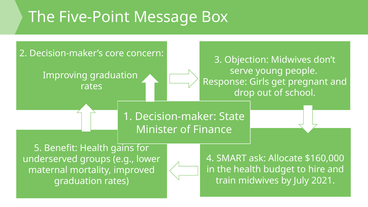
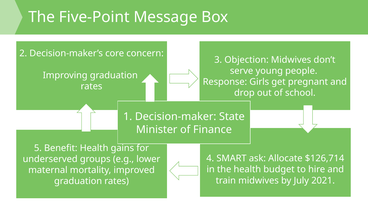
$160,000: $160,000 -> $126,714
